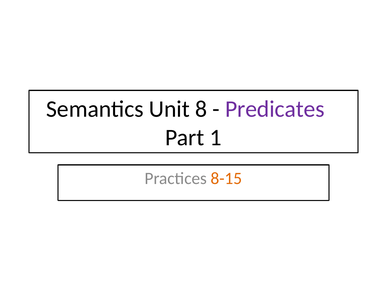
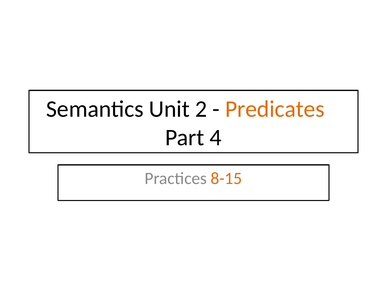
8: 8 -> 2
Predicates colour: purple -> orange
1: 1 -> 4
